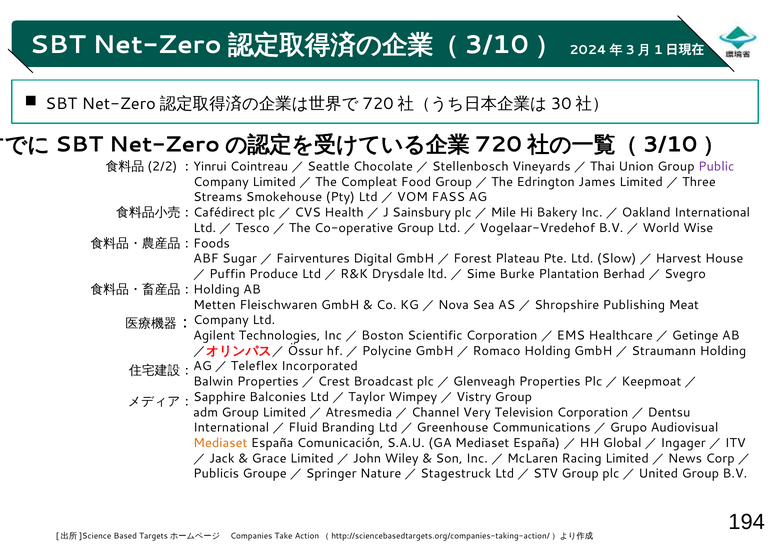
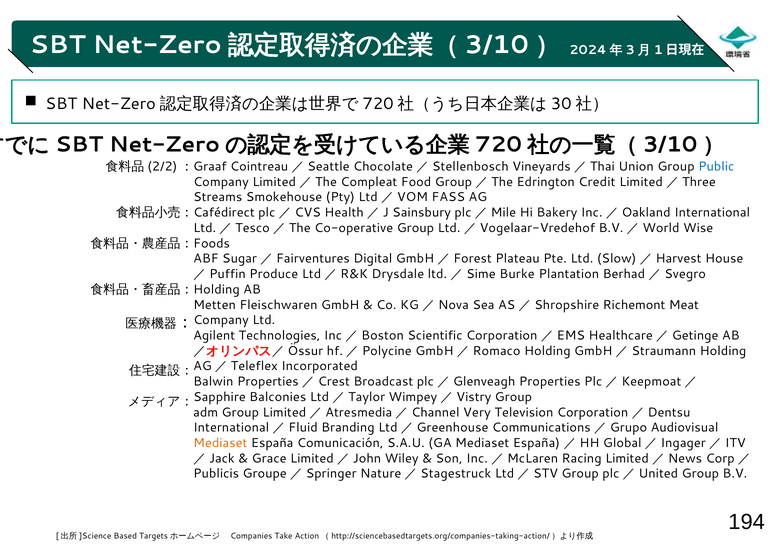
Yinrui: Yinrui -> Graaf
Public colour: purple -> blue
James: James -> Credit
Publishing: Publishing -> Richemont
